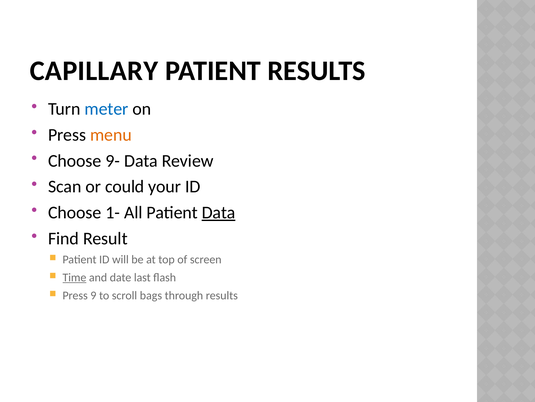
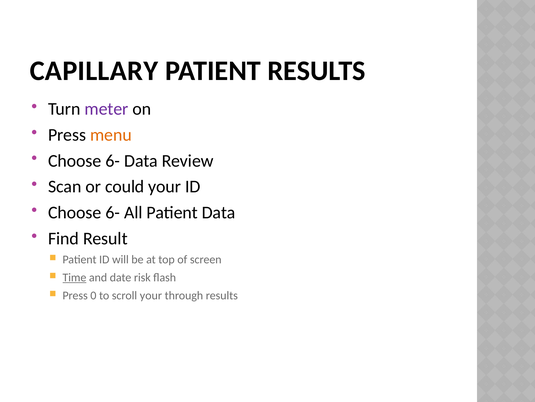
meter colour: blue -> purple
9- at (113, 160): 9- -> 6-
1- at (113, 212): 1- -> 6-
Data at (219, 212) underline: present -> none
last: last -> risk
9: 9 -> 0
scroll bags: bags -> your
